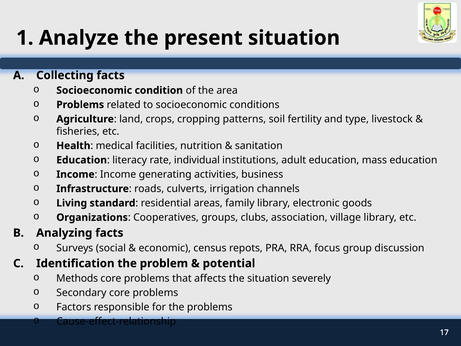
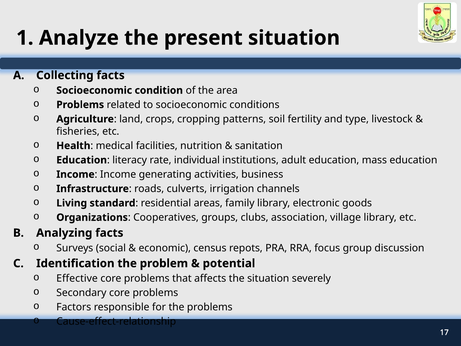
Methods: Methods -> Effective
